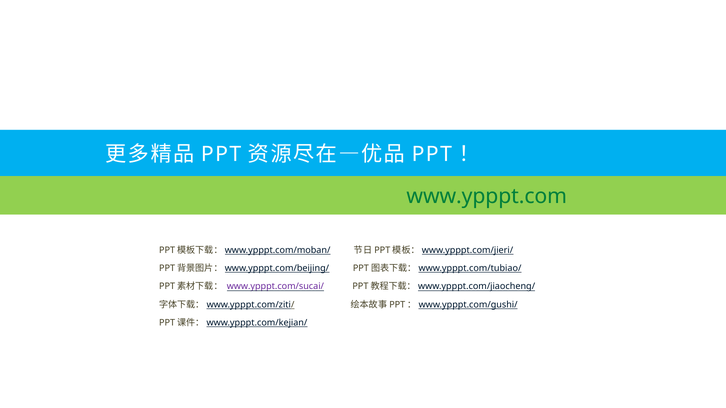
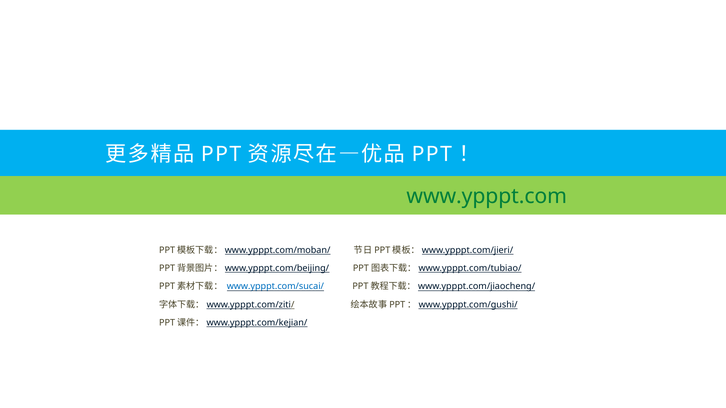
www.ypppt.com/sucai/ colour: purple -> blue
